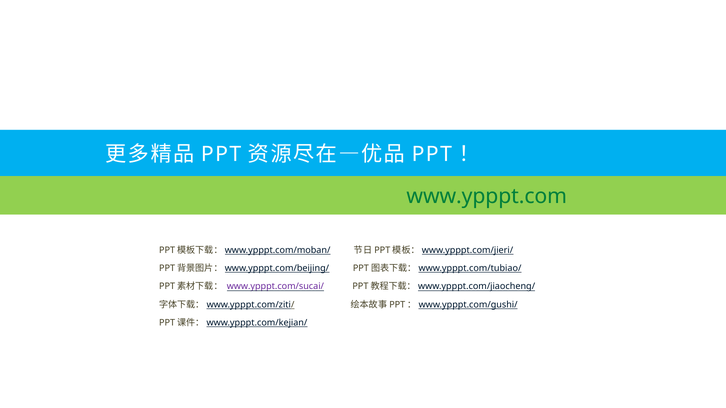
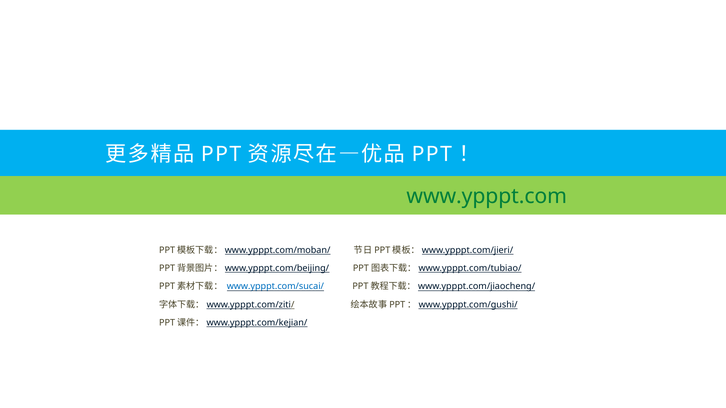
www.ypppt.com/sucai/ colour: purple -> blue
